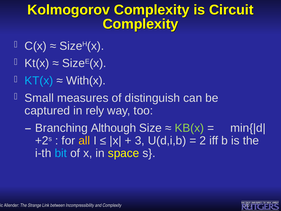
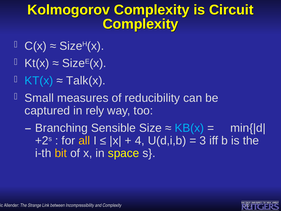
With(x: With(x -> Talk(x
distinguish: distinguish -> reducibility
Although: Although -> Sensible
KB(x colour: light green -> light blue
3: 3 -> 4
2: 2 -> 3
bit colour: light blue -> yellow
